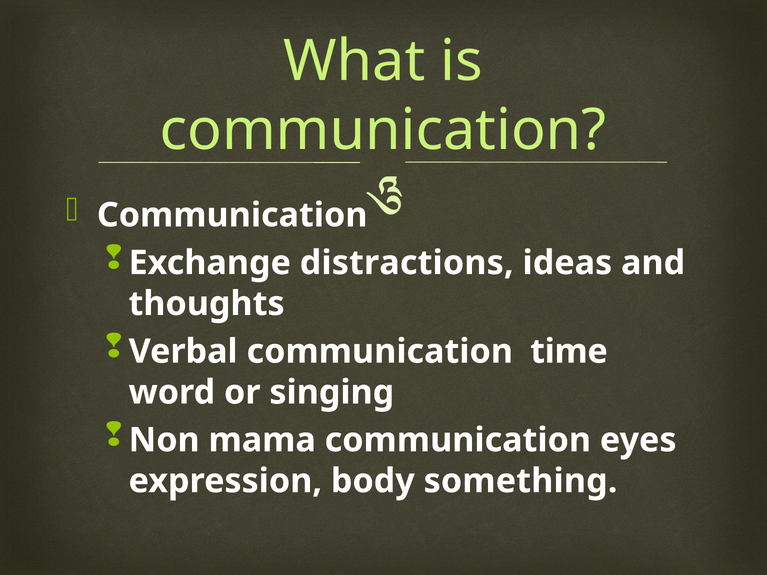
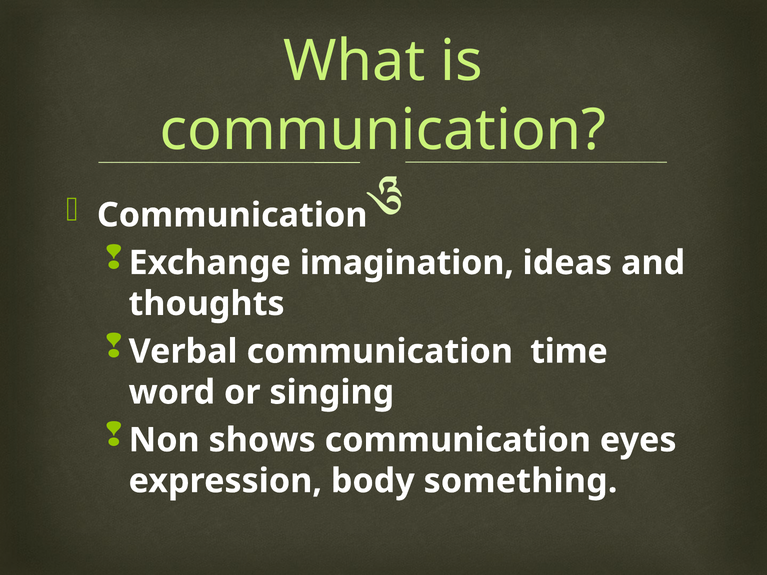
distractions: distractions -> imagination
mama: mama -> shows
